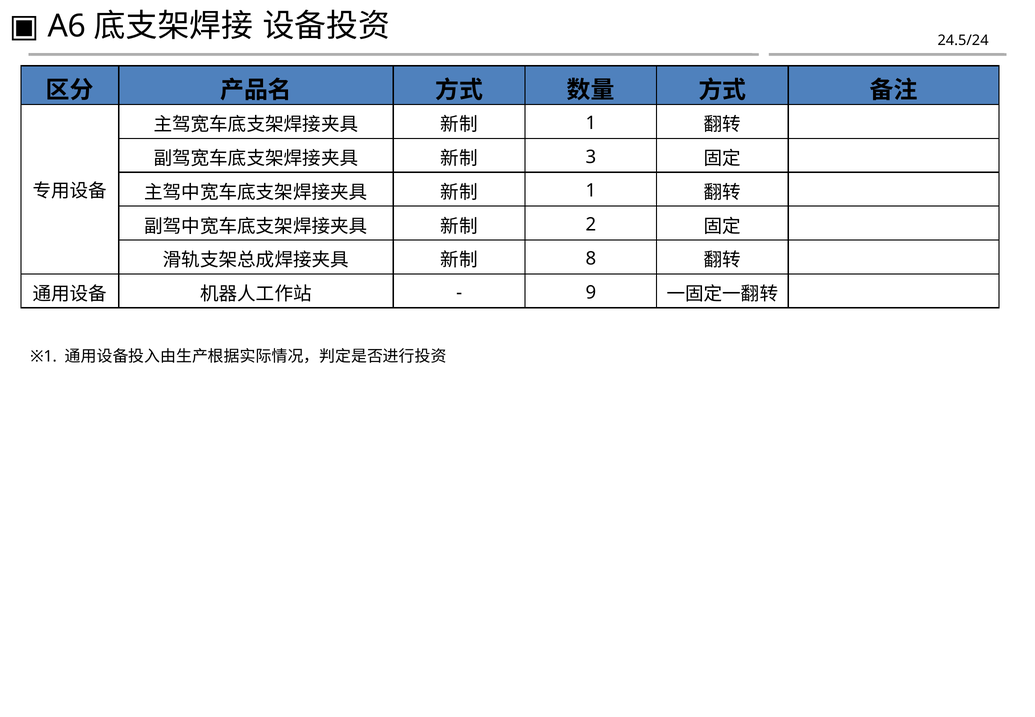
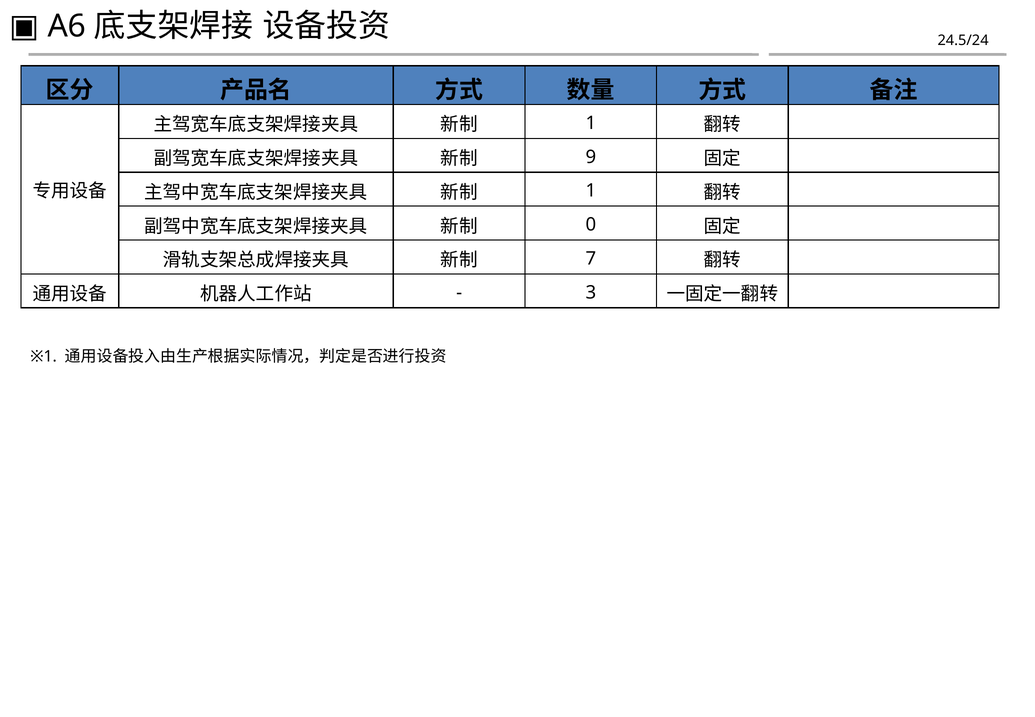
3: 3 -> 9
2: 2 -> 0
8: 8 -> 7
9: 9 -> 3
